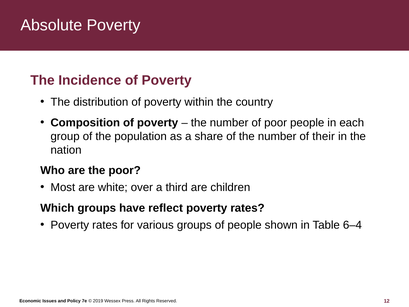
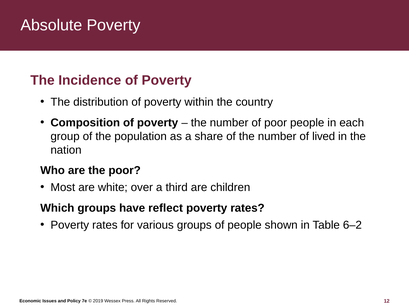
their: their -> lived
6–4: 6–4 -> 6–2
